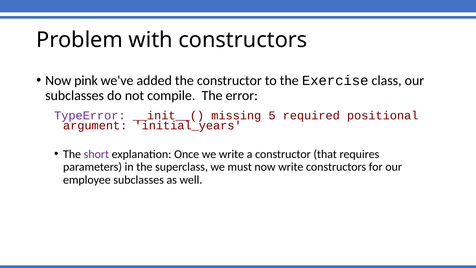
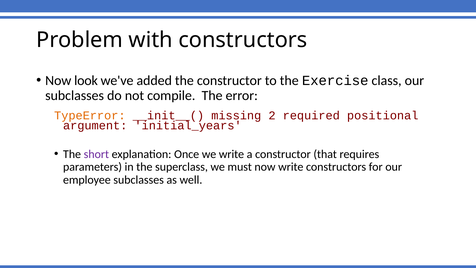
pink: pink -> look
TypeError colour: purple -> orange
5: 5 -> 2
